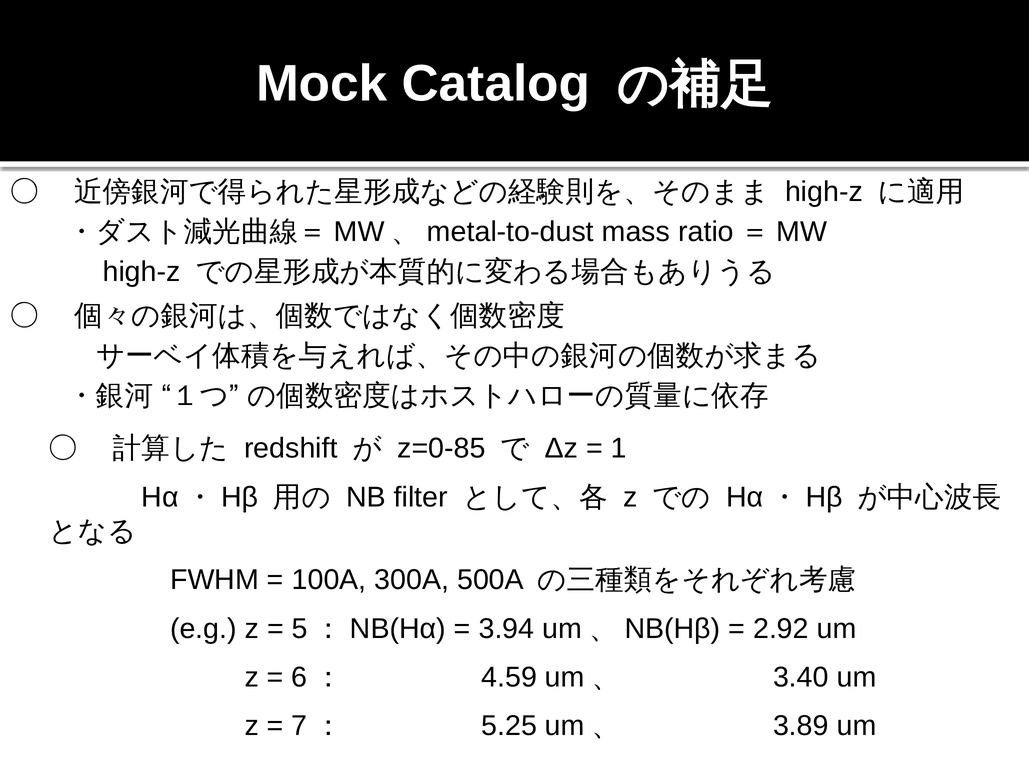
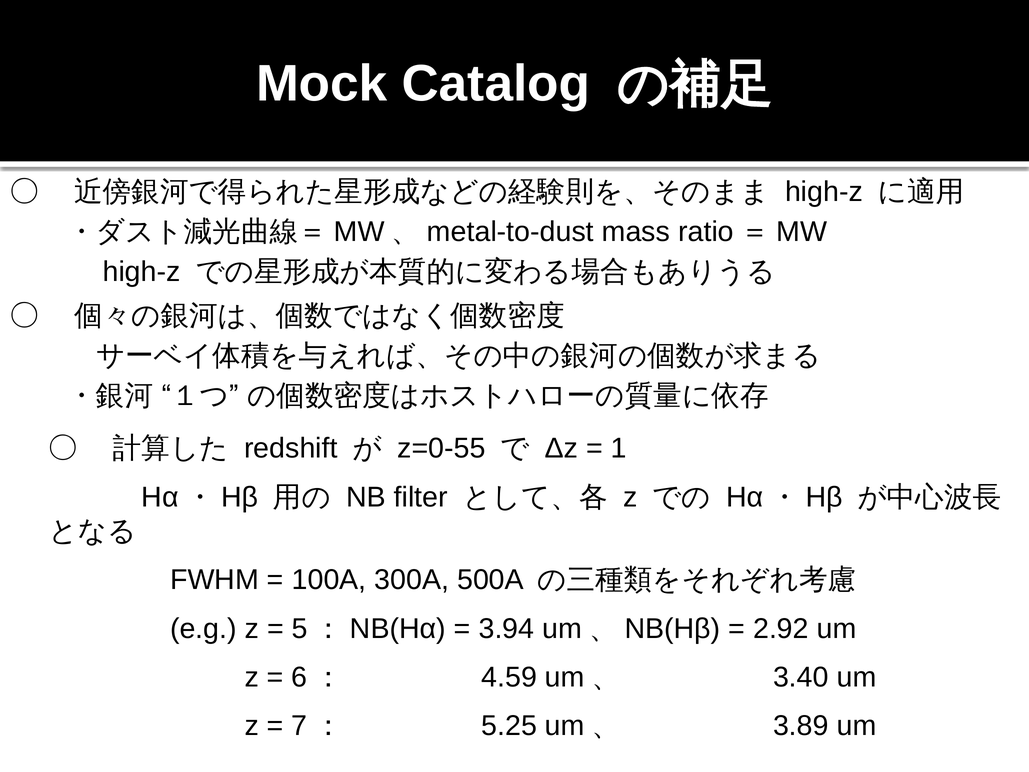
z=0-85: z=0-85 -> z=0-55
